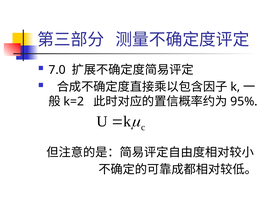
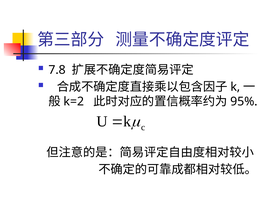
7.0: 7.0 -> 7.8
